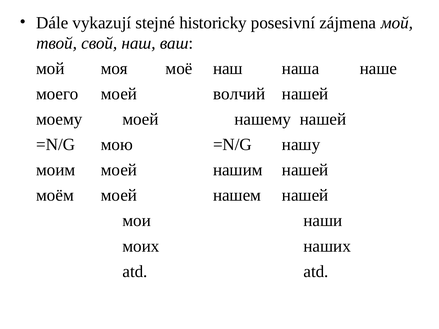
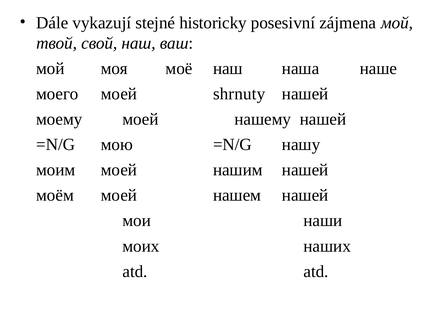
волчий: волчий -> shrnuty
